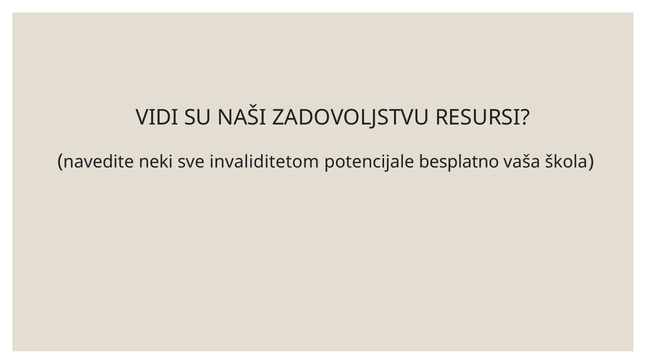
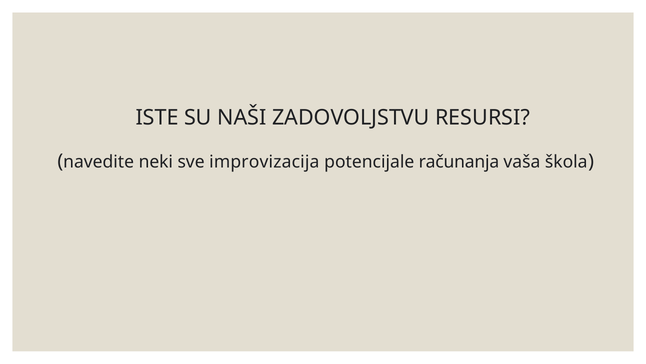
VIDI: VIDI -> ISTE
invaliditetom: invaliditetom -> improvizacija
besplatno: besplatno -> računanja
